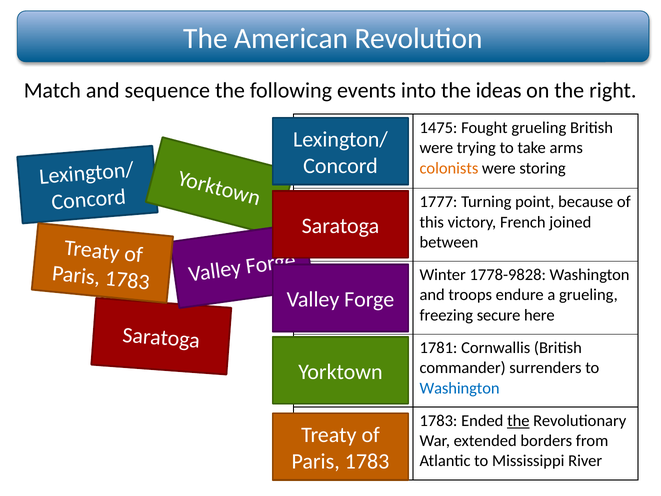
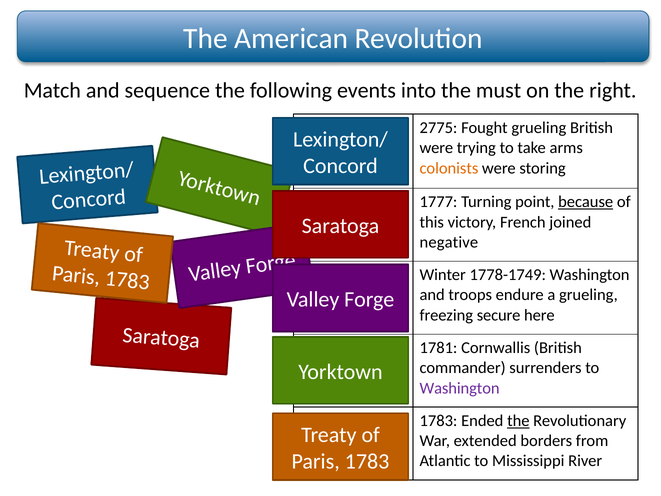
ideas: ideas -> must
1475: 1475 -> 2775
because underline: none -> present
between: between -> negative
1778-9828: 1778-9828 -> 1778-1749
Washington at (460, 388) colour: blue -> purple
